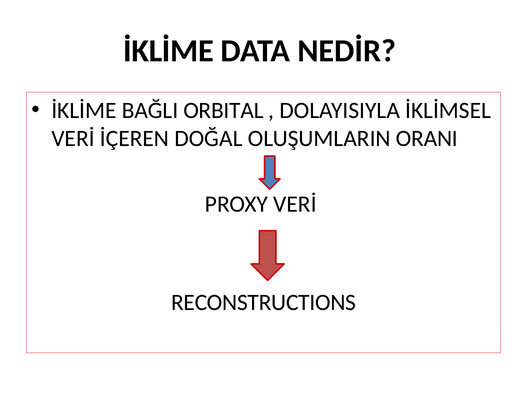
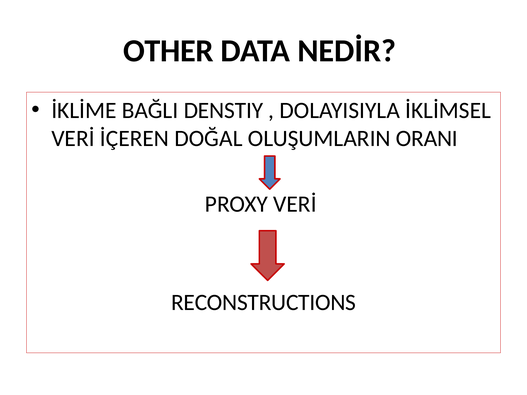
İKLİME at (168, 51): İKLİME -> OTHER
ORBITAL: ORBITAL -> DENSTIY
